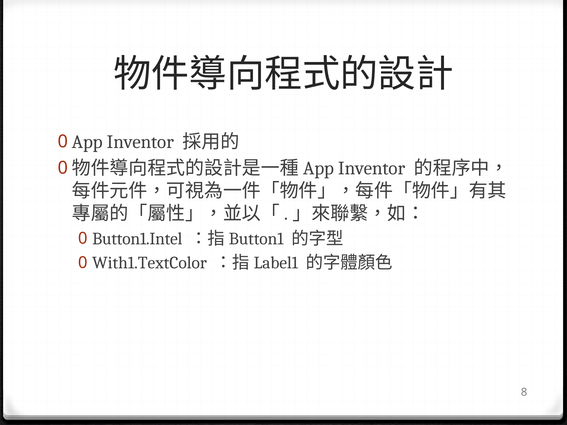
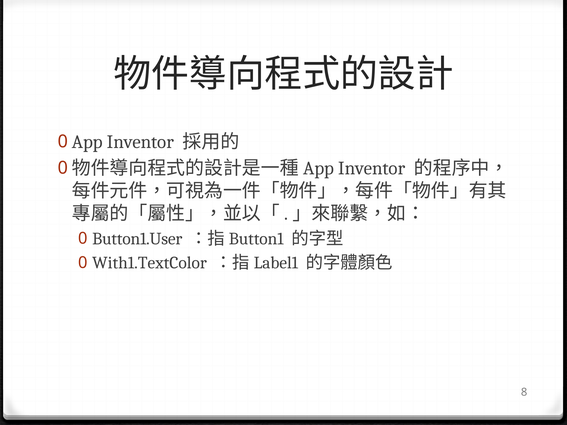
Button1.Intel: Button1.Intel -> Button1.User
